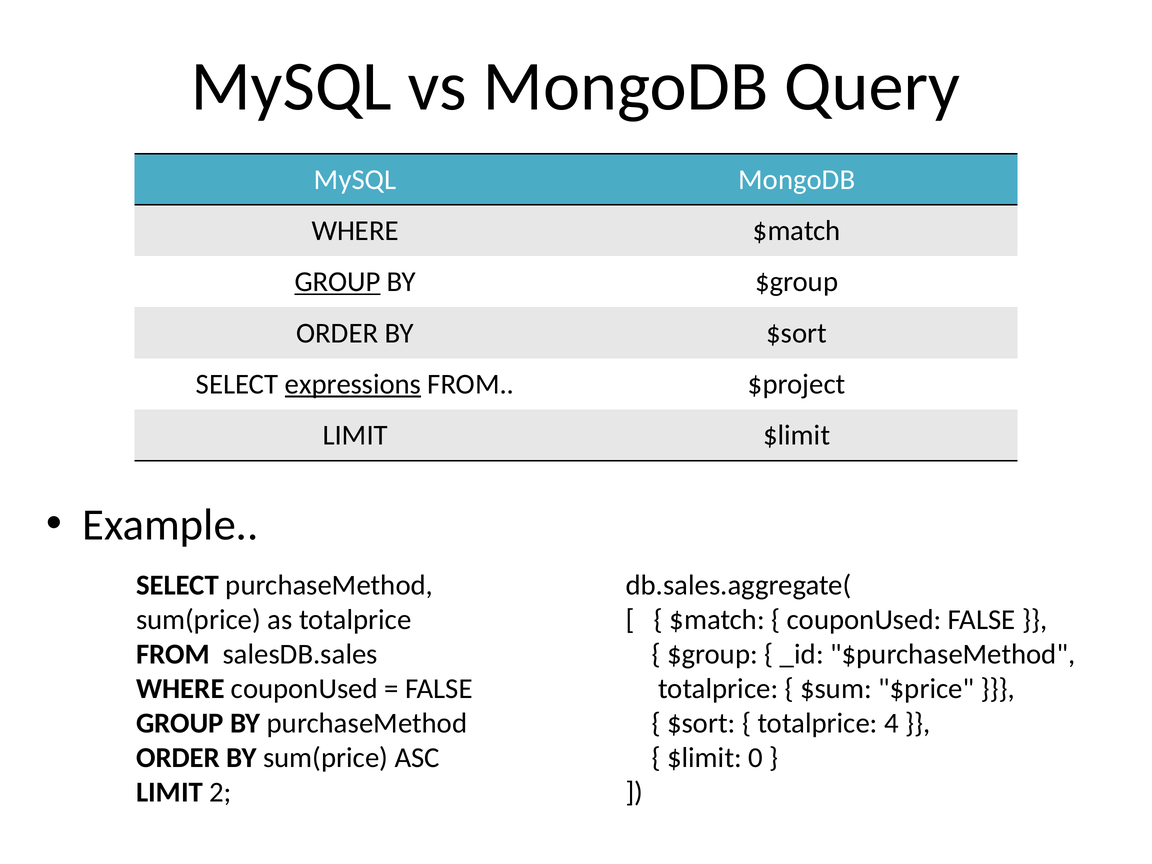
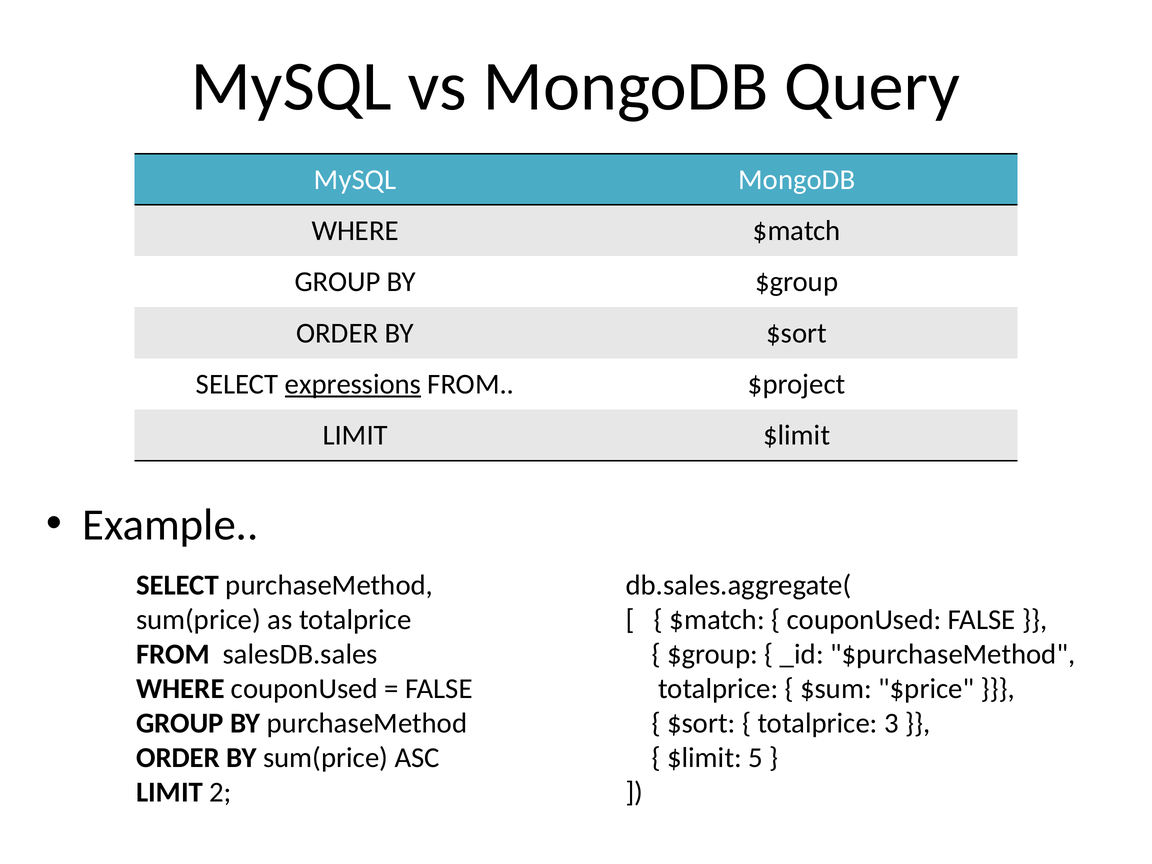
GROUP at (337, 282) underline: present -> none
4: 4 -> 3
0: 0 -> 5
